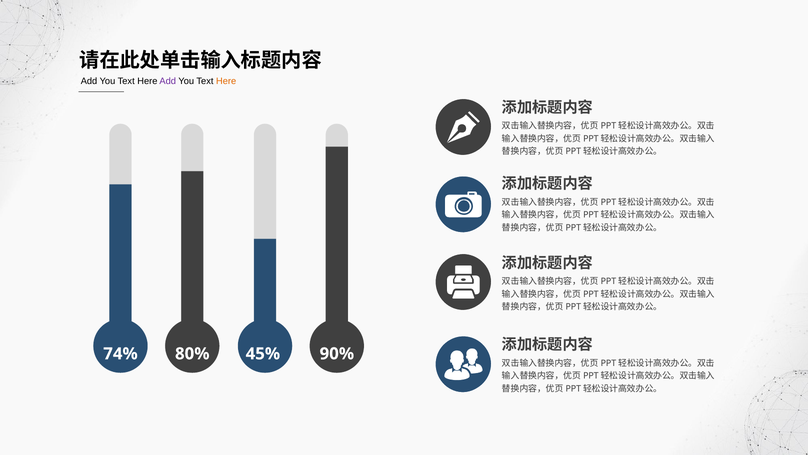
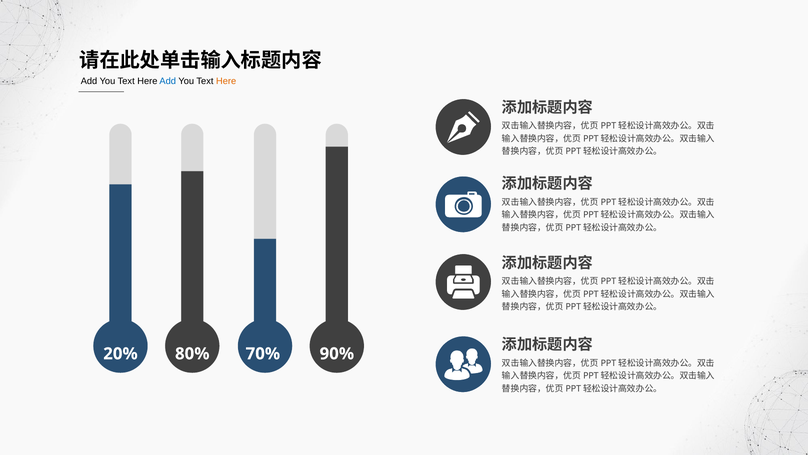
Add at (168, 81) colour: purple -> blue
74%: 74% -> 20%
45%: 45% -> 70%
